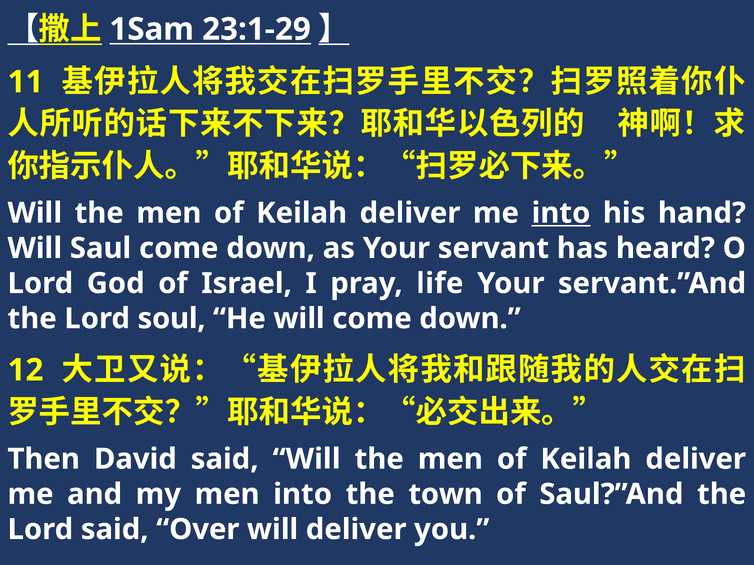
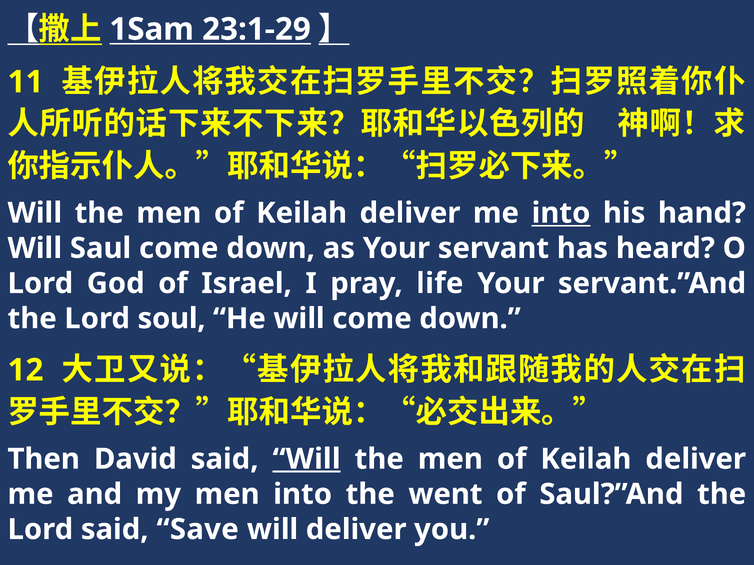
Will at (307, 459) underline: none -> present
town: town -> went
Over: Over -> Save
